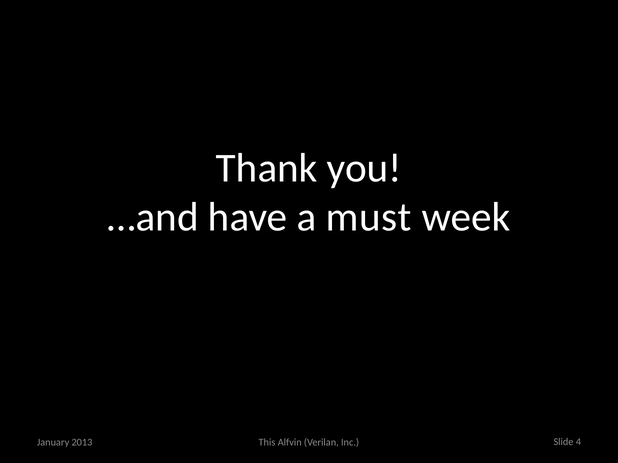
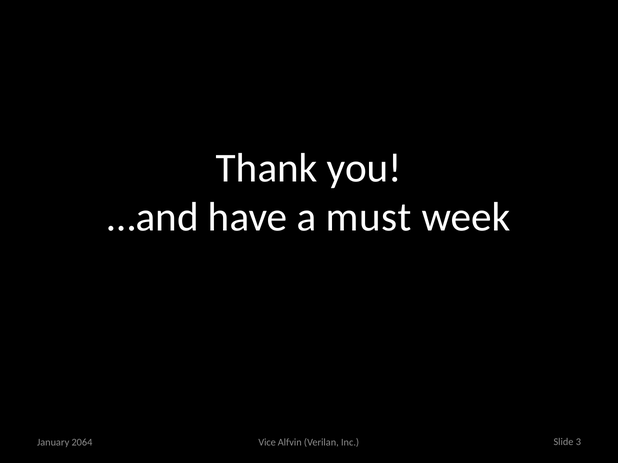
2013: 2013 -> 2064
This: This -> Vice
4: 4 -> 3
